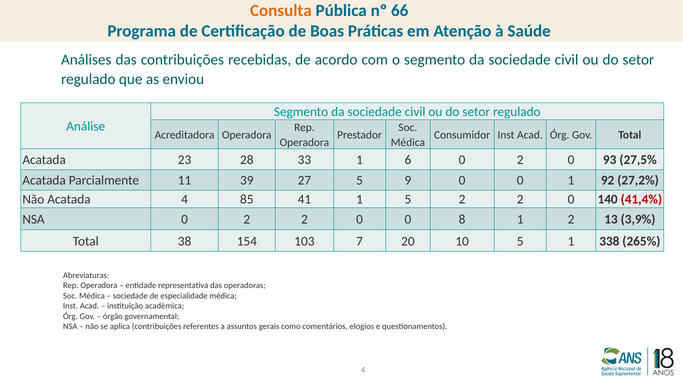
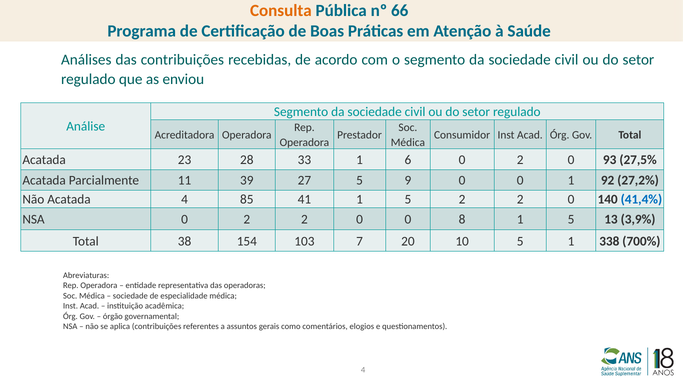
41,4% colour: red -> blue
8 1 2: 2 -> 5
265%: 265% -> 700%
